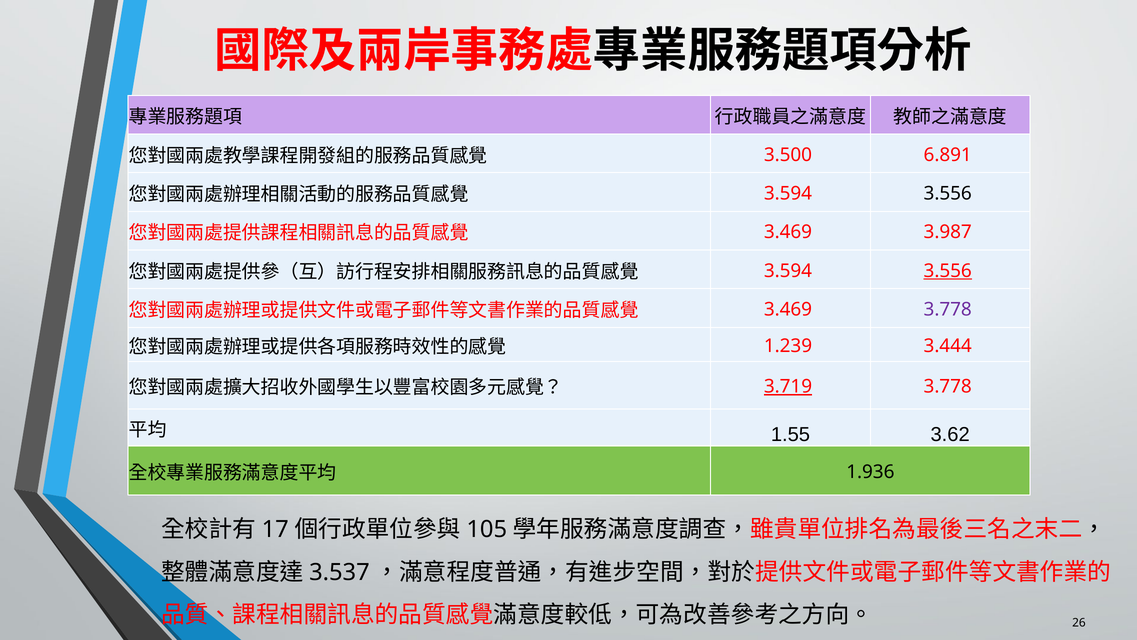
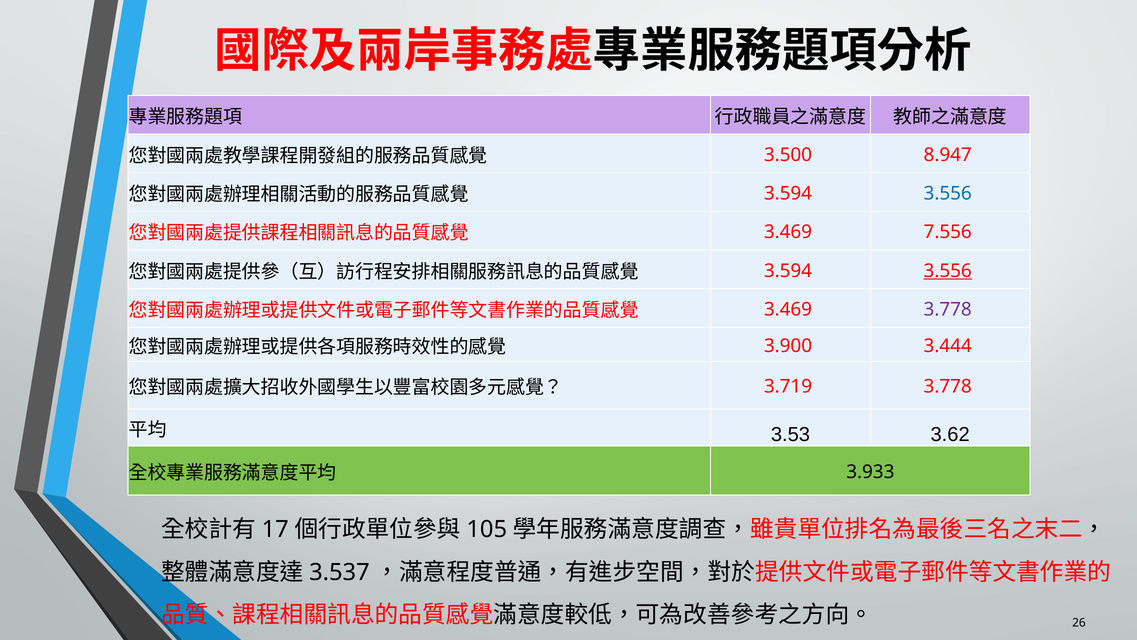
6.891: 6.891 -> 8.947
3.556 at (948, 193) colour: black -> blue
3.987: 3.987 -> 7.556
1.239: 1.239 -> 3.900
3.719 underline: present -> none
1.55: 1.55 -> 3.53
1.936: 1.936 -> 3.933
